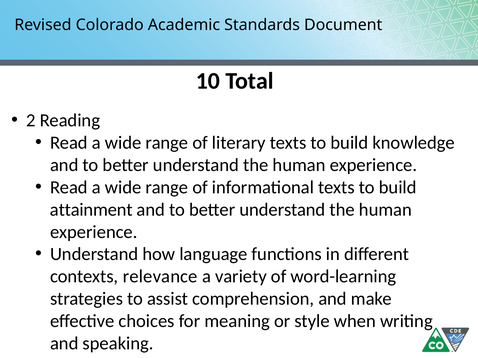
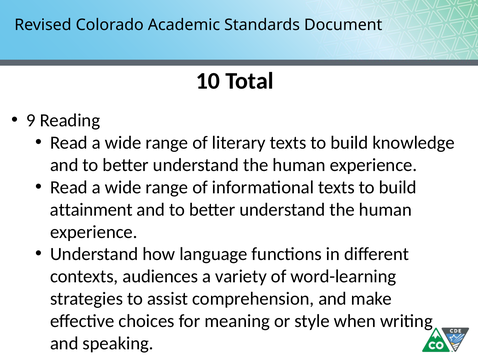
2: 2 -> 9
relevance: relevance -> audiences
